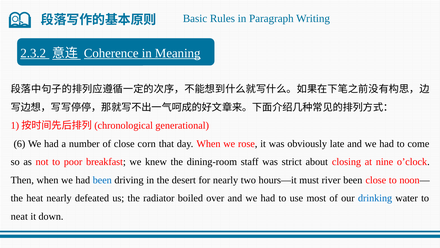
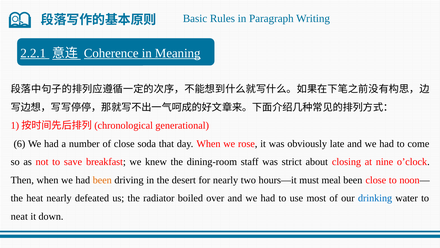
2.3.2: 2.3.2 -> 2.2.1
corn: corn -> soda
poor: poor -> save
been at (102, 180) colour: blue -> orange
river: river -> meal
